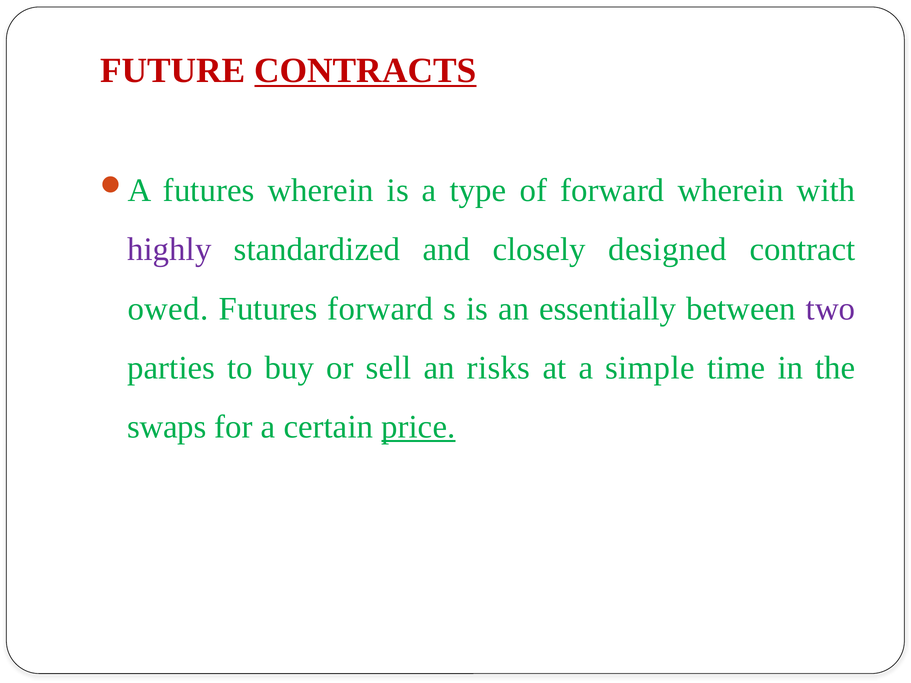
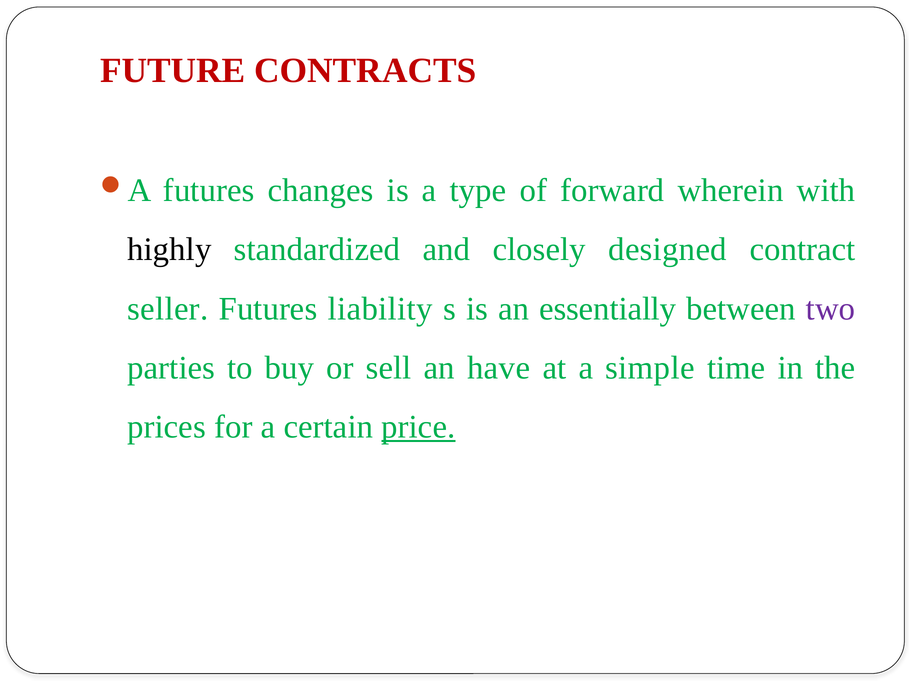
CONTRACTS underline: present -> none
futures wherein: wherein -> changes
highly colour: purple -> black
owed: owed -> seller
Futures forward: forward -> liability
risks: risks -> have
swaps: swaps -> prices
